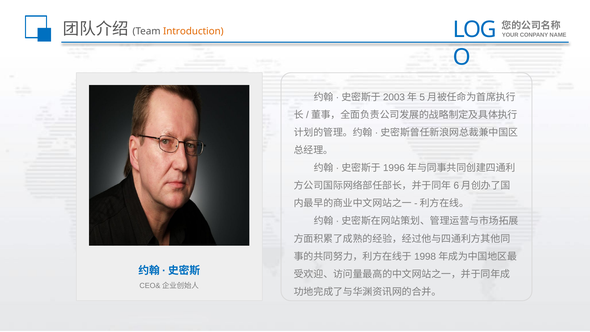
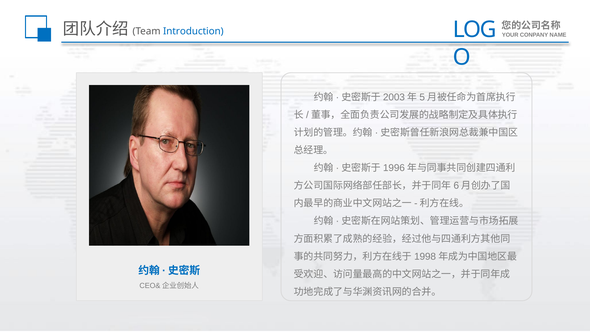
Introduction colour: orange -> blue
